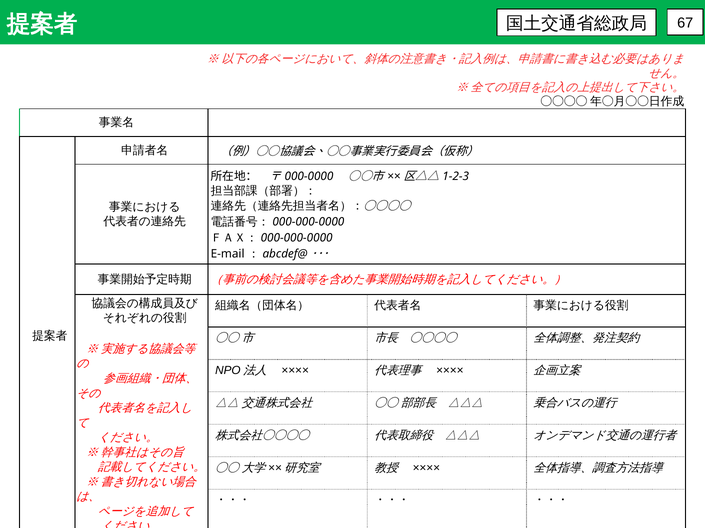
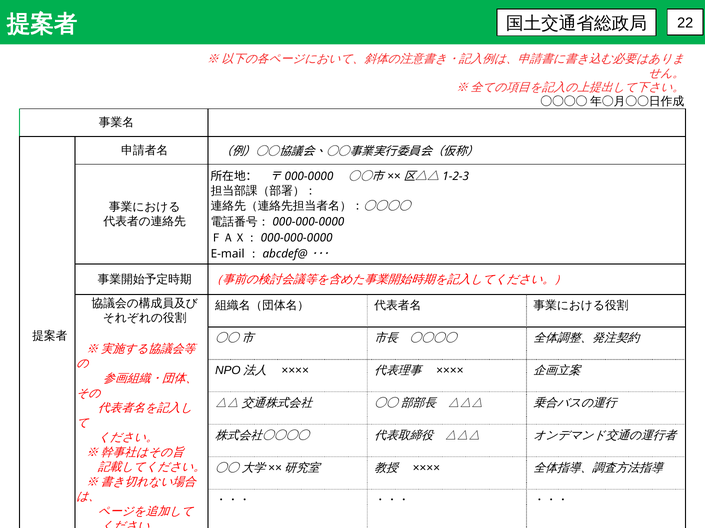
67: 67 -> 22
